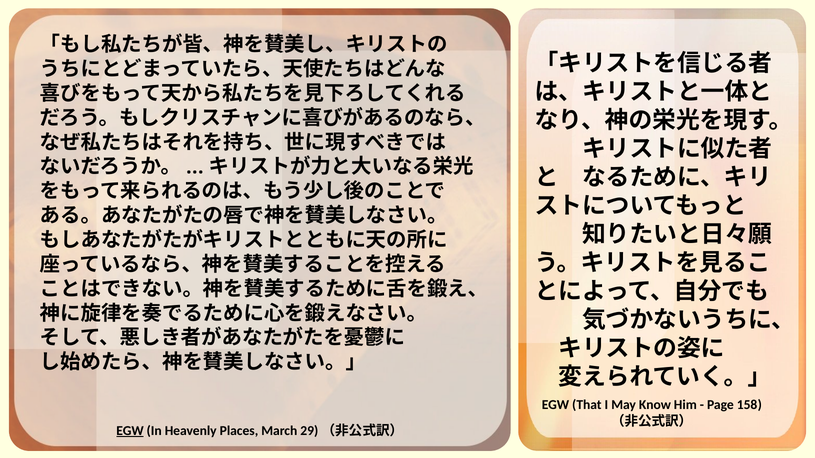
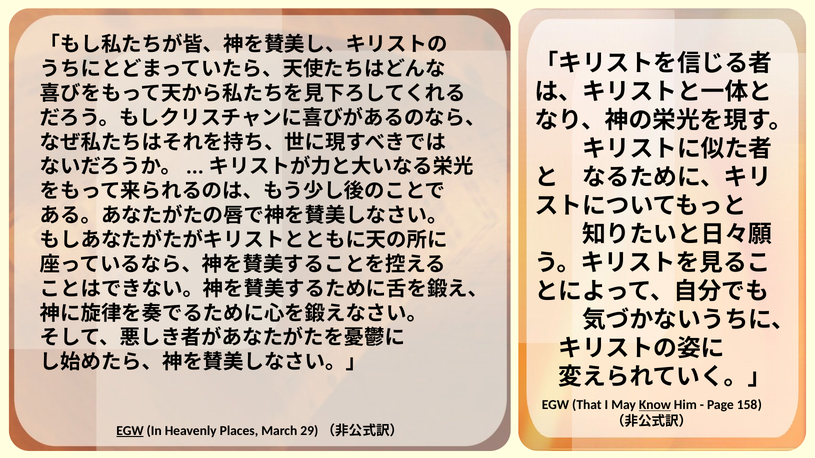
Know underline: none -> present
